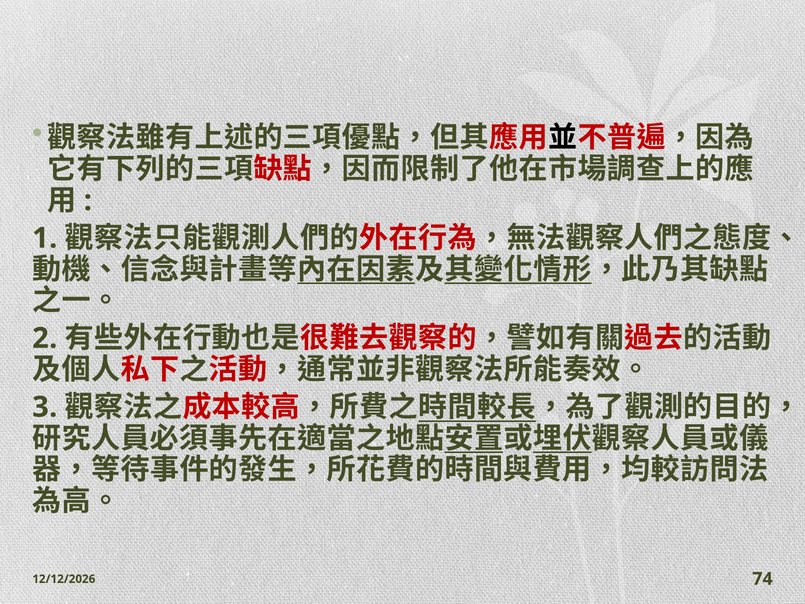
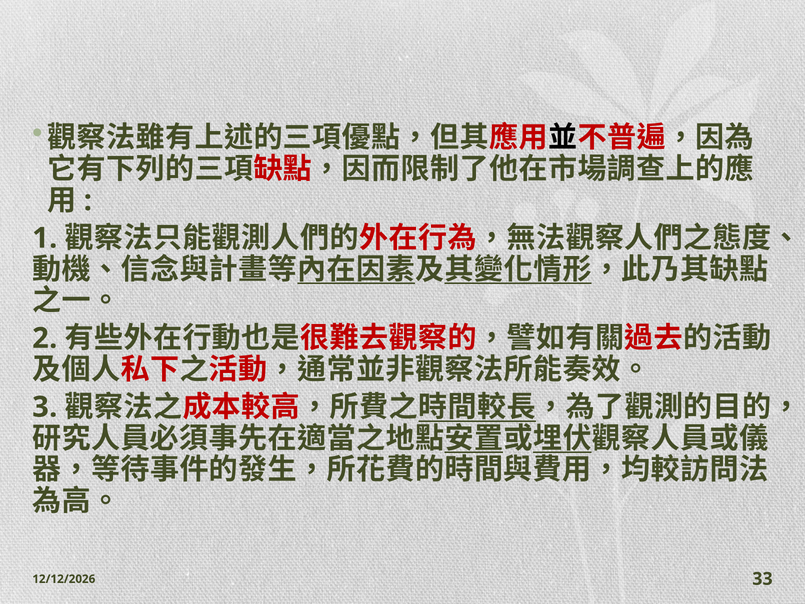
74: 74 -> 33
